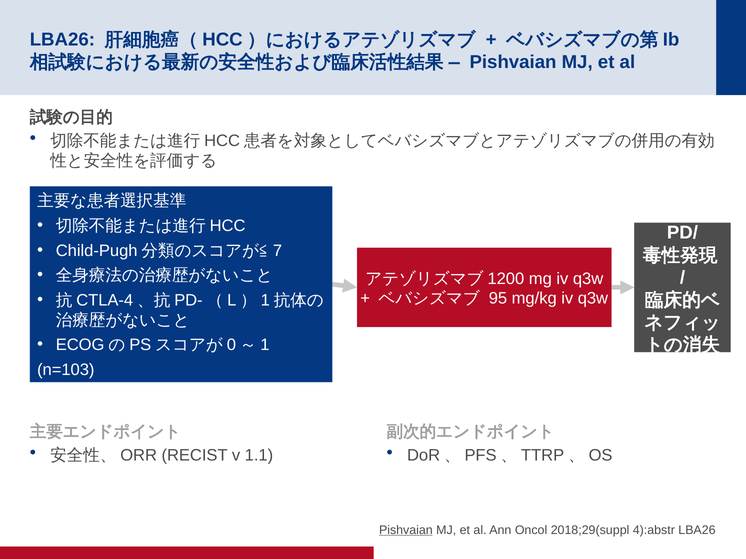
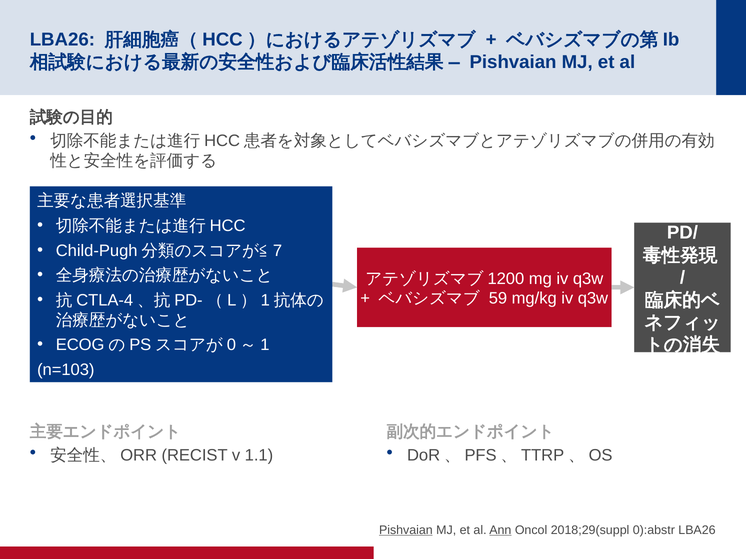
95: 95 -> 59
Ann underline: none -> present
4):abstr: 4):abstr -> 0):abstr
